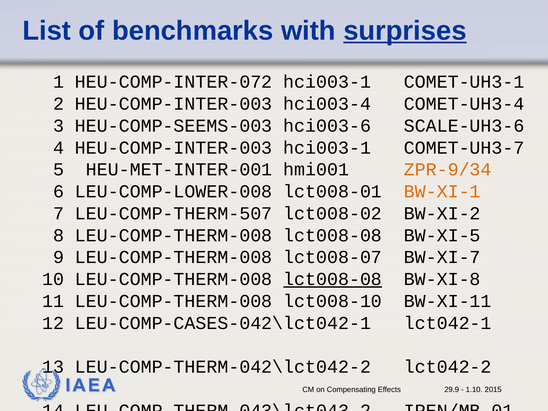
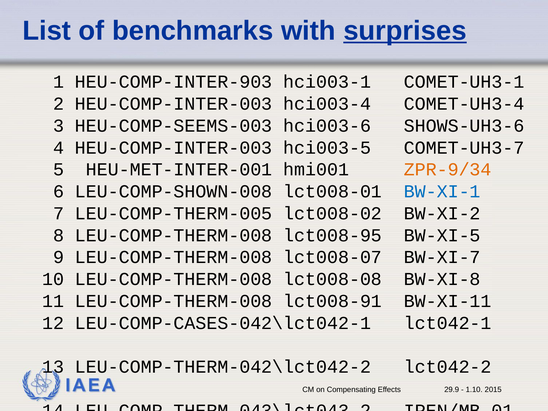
HEU-COMP-INTER-072: HEU-COMP-INTER-072 -> HEU-COMP-INTER-903
SCALE-UH3-6: SCALE-UH3-6 -> SHOWS-UH3-6
HEU-COMP-INTER-003 hci003-1: hci003-1 -> hci003-5
LEU-COMP-LOWER-008: LEU-COMP-LOWER-008 -> LEU-COMP-SHOWN-008
BW-XI-1 colour: orange -> blue
LEU-COMP-THERM-507: LEU-COMP-THERM-507 -> LEU-COMP-THERM-005
8 LEU-COMP-THERM-008 lct008-08: lct008-08 -> lct008-95
lct008-08 at (333, 279) underline: present -> none
lct008-10: lct008-10 -> lct008-91
